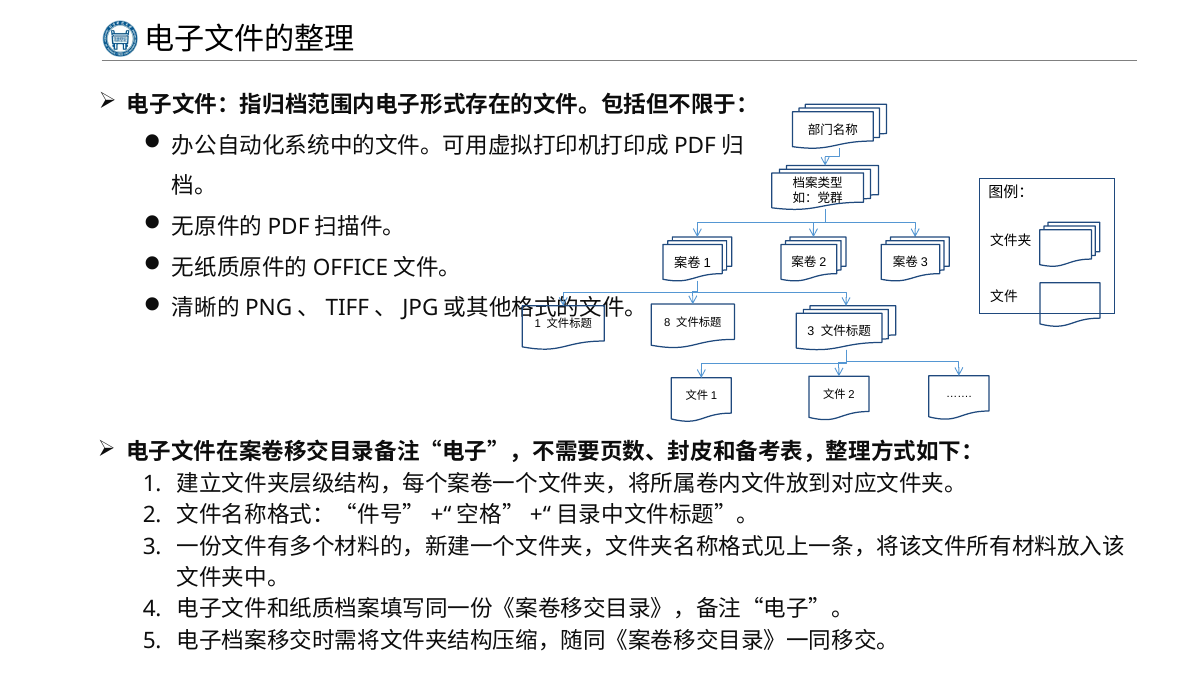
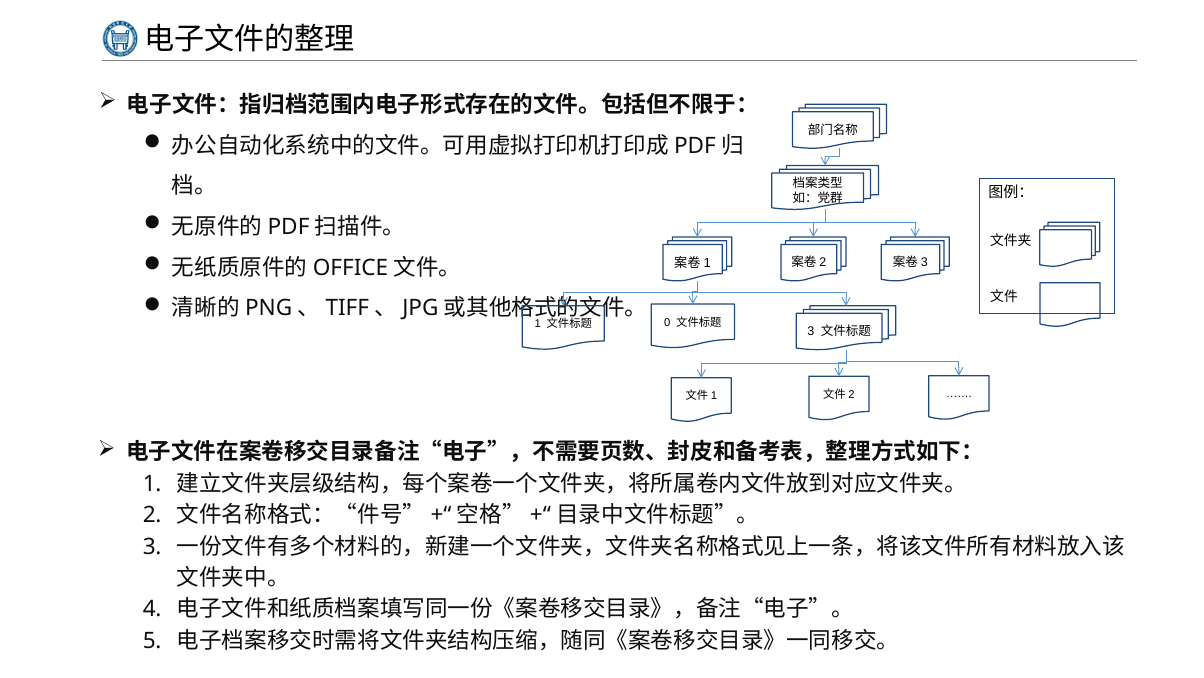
8: 8 -> 0
